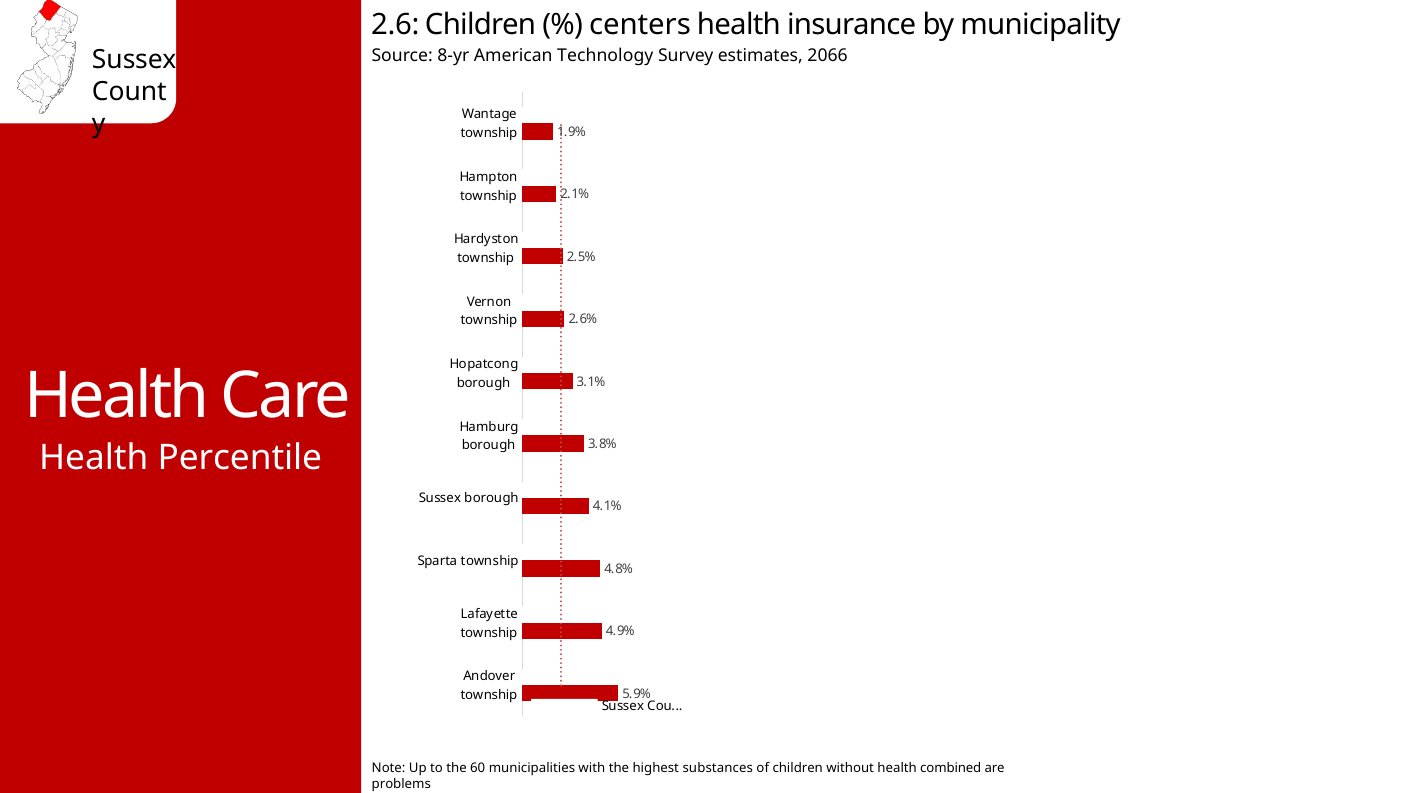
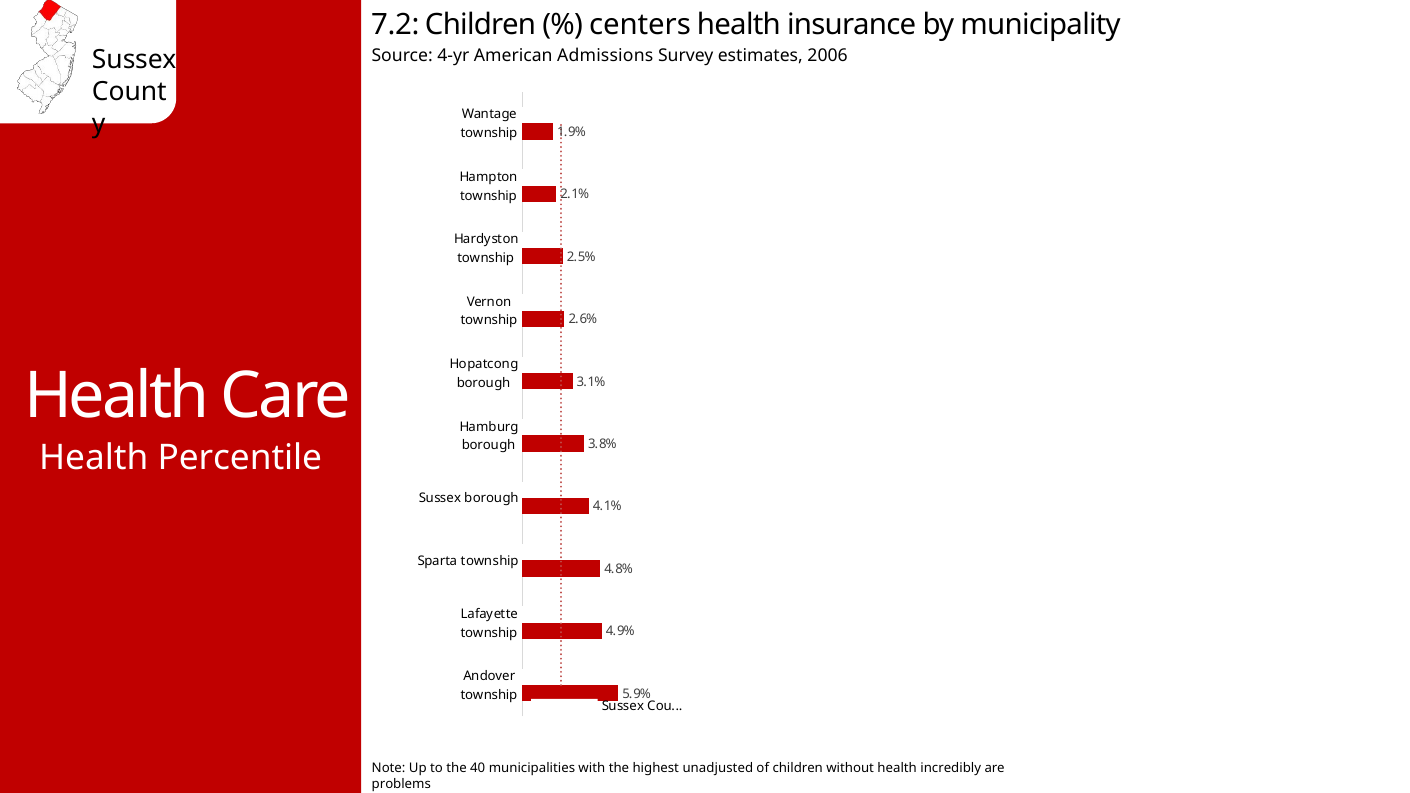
2.6: 2.6 -> 7.2
8-yr: 8-yr -> 4-yr
Technology: Technology -> Admissions
2066: 2066 -> 2006
60: 60 -> 40
substances: substances -> unadjusted
combined: combined -> incredibly
